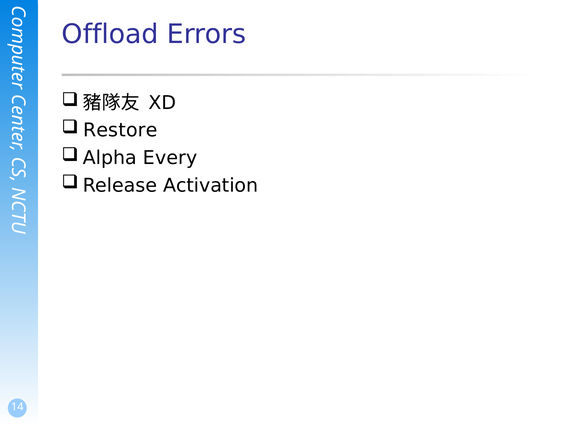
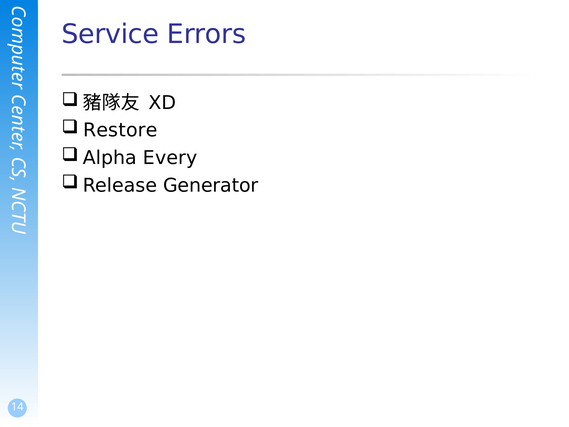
Offload: Offload -> Service
Activation: Activation -> Generator
